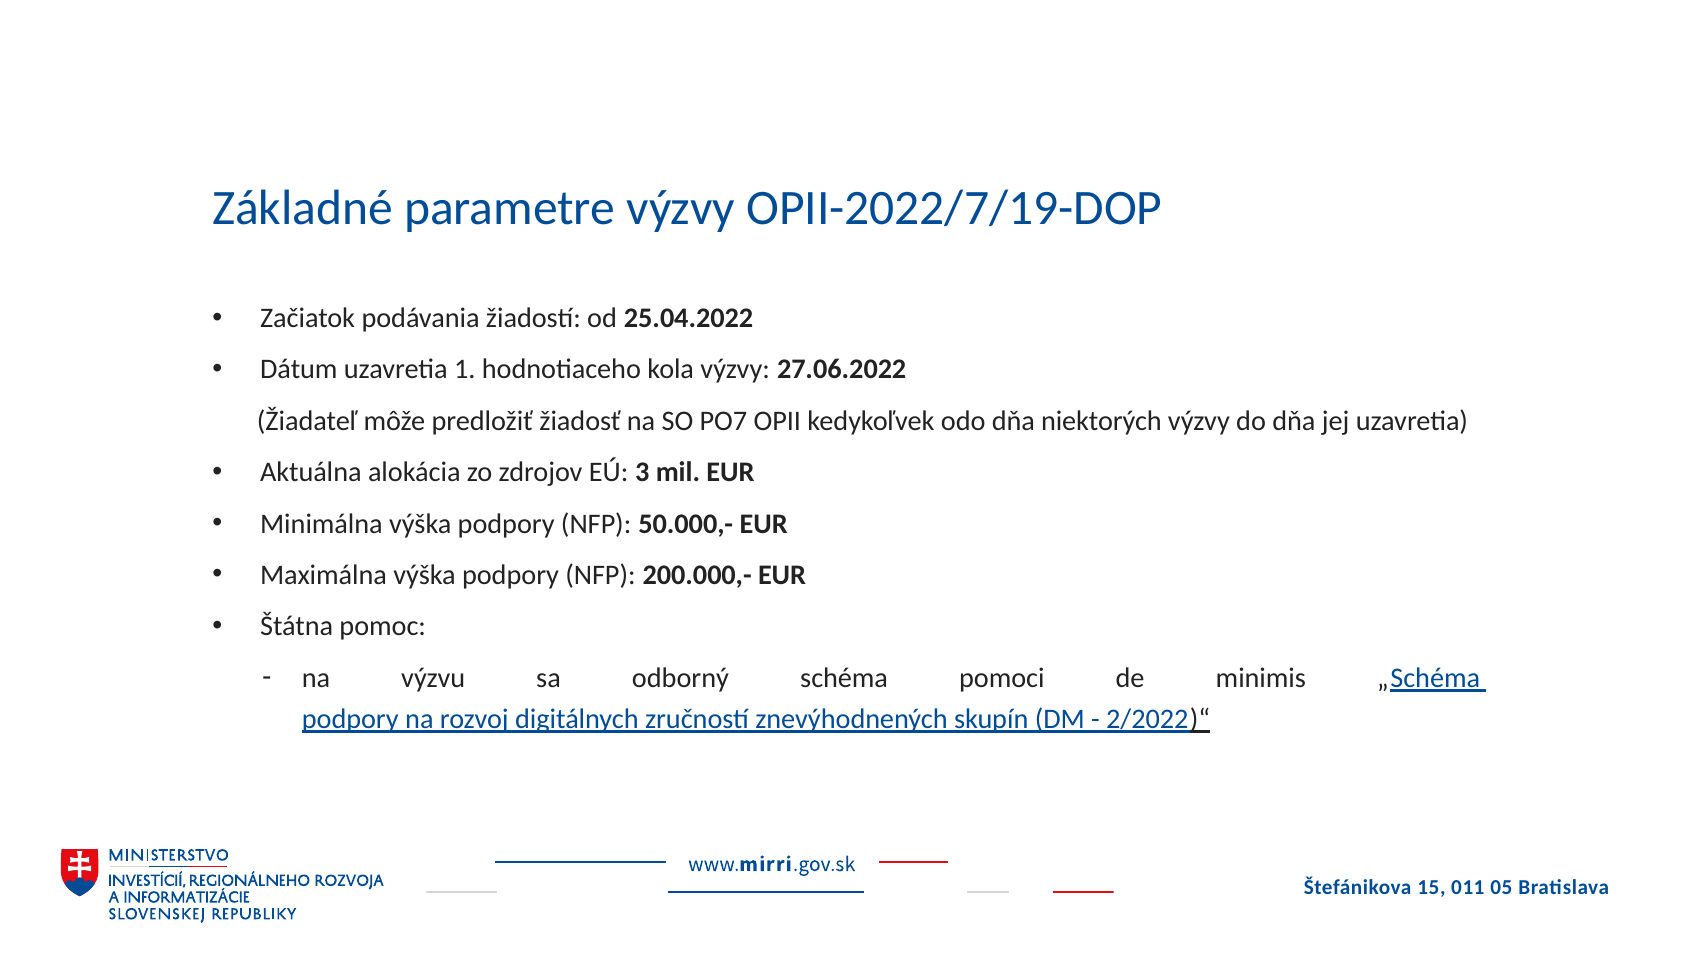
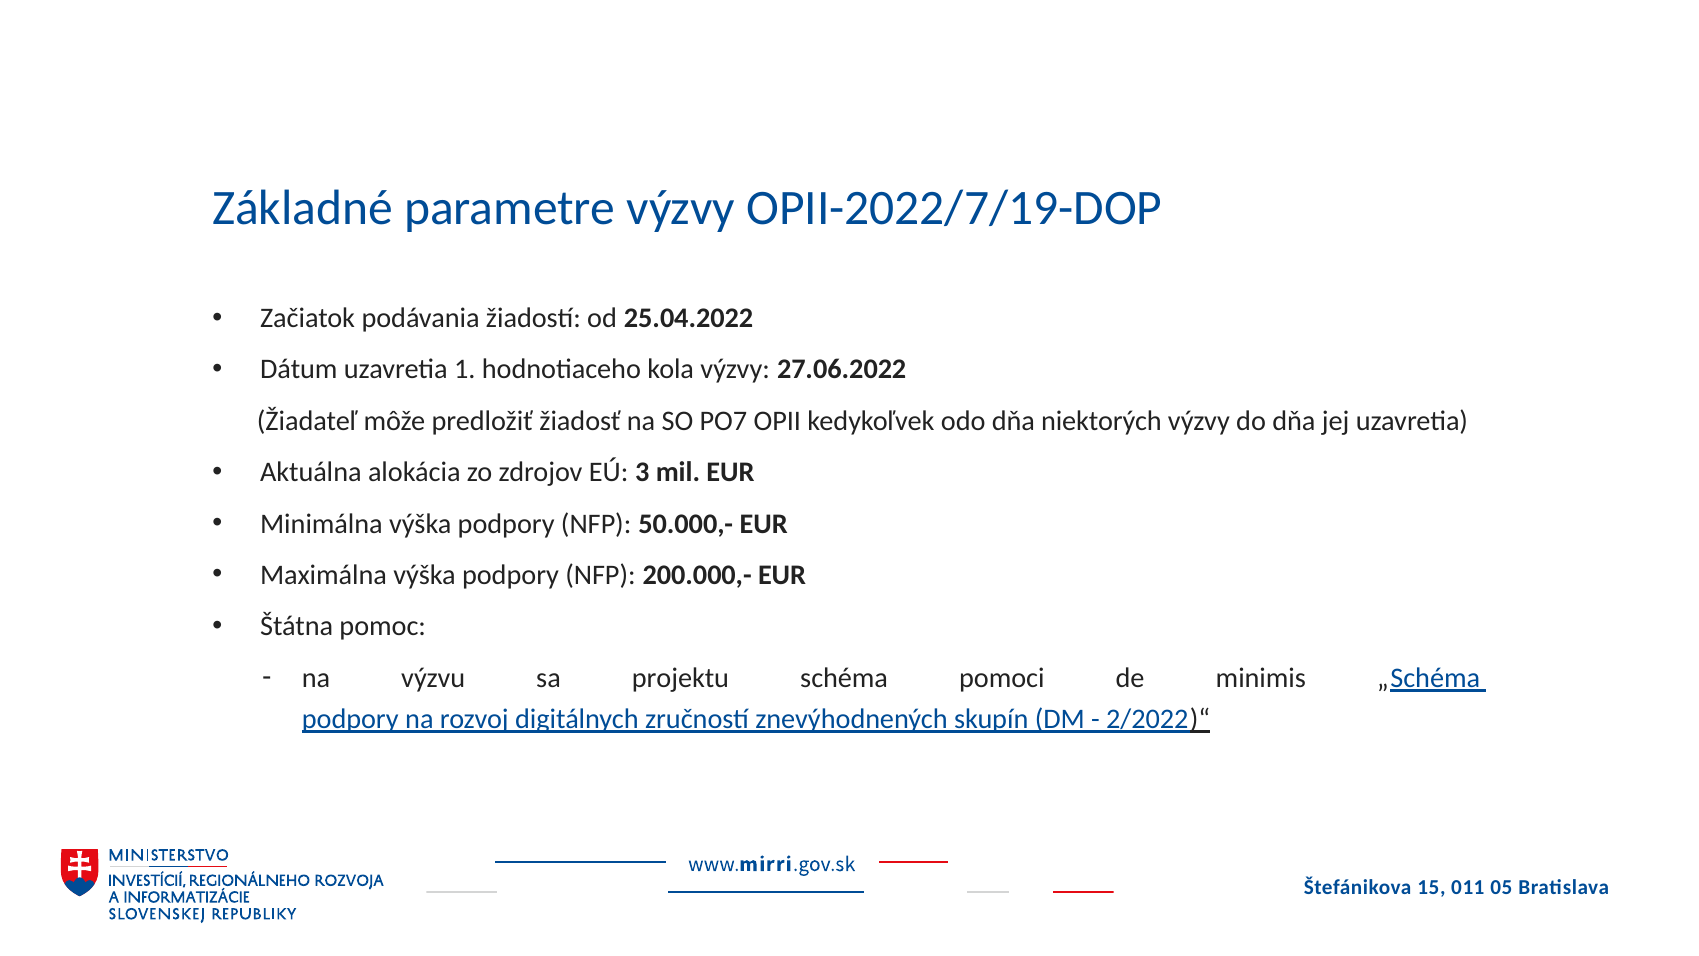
odborný: odborný -> projektu
